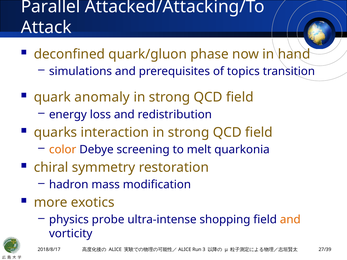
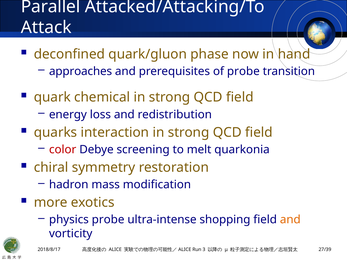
simulations: simulations -> approaches
of topics: topics -> probe
anomaly: anomaly -> chemical
color colour: orange -> red
